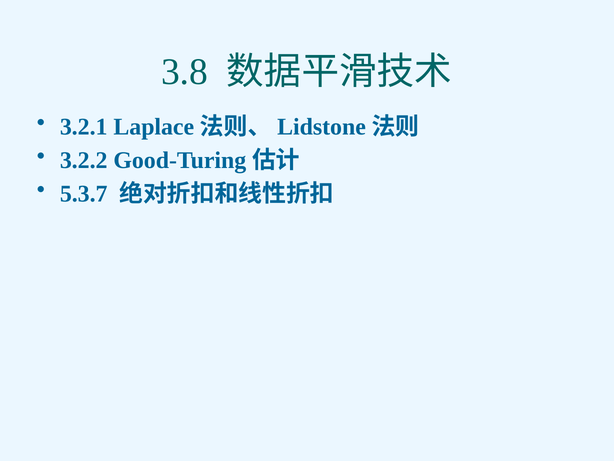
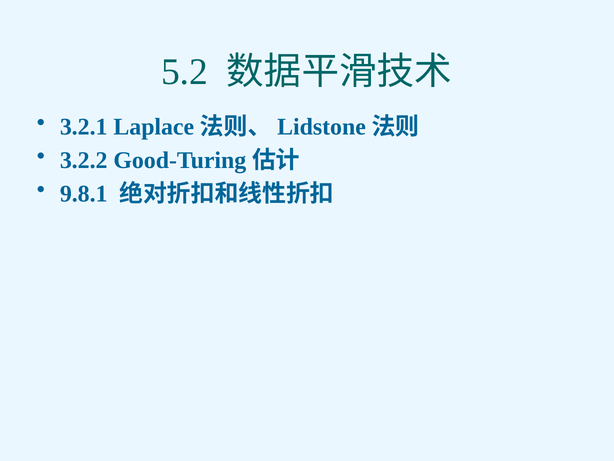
3.8: 3.8 -> 5.2
5.3.7: 5.3.7 -> 9.8.1
